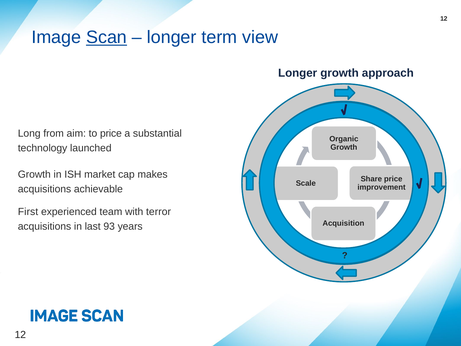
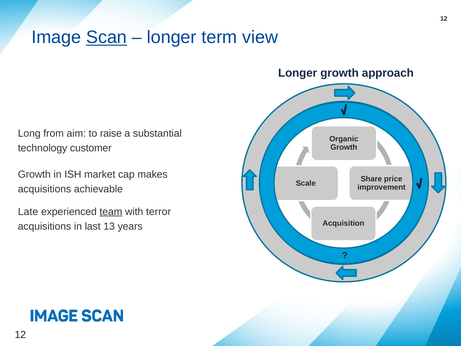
to price: price -> raise
launched: launched -> customer
First: First -> Late
team underline: none -> present
93: 93 -> 13
